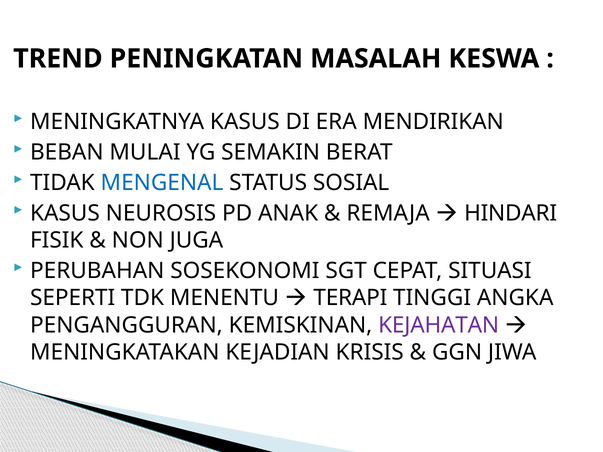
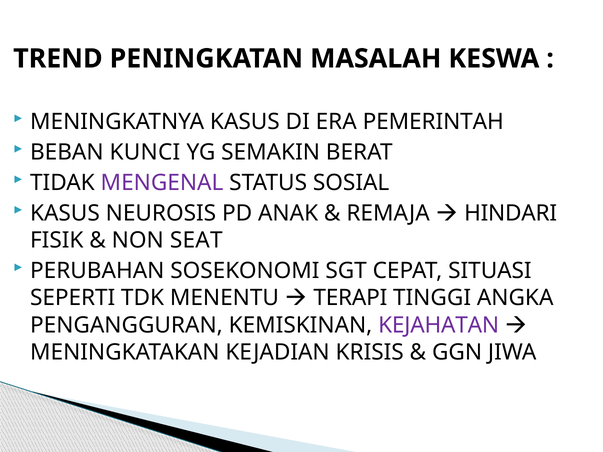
MENDIRIKAN: MENDIRIKAN -> PEMERINTAH
MULAI: MULAI -> KUNCI
MENGENAL colour: blue -> purple
JUGA: JUGA -> SEAT
